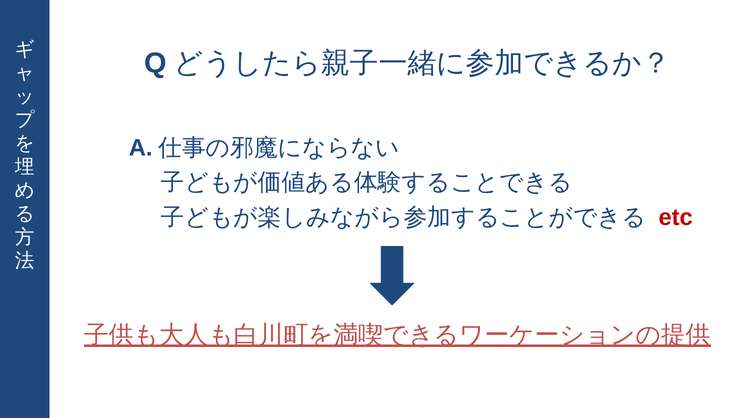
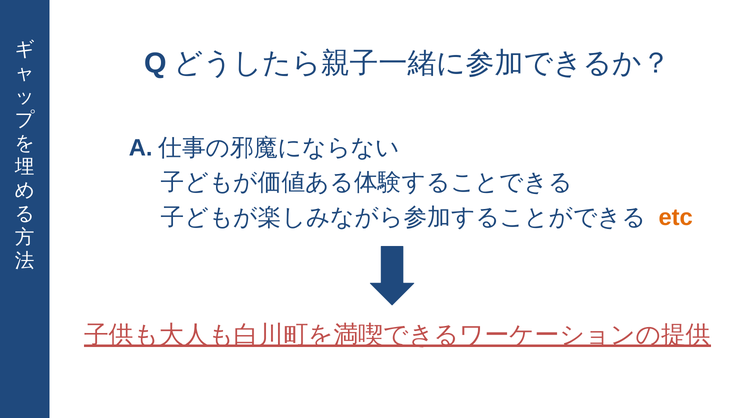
etc colour: red -> orange
